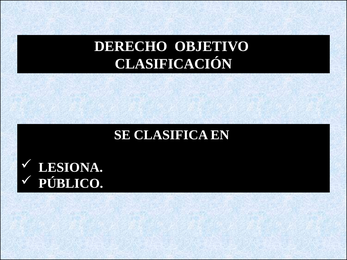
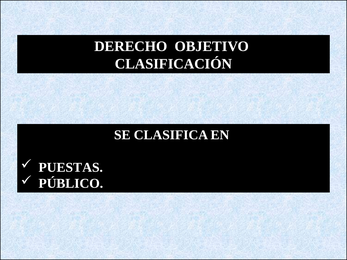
LESIONA: LESIONA -> PUESTAS
